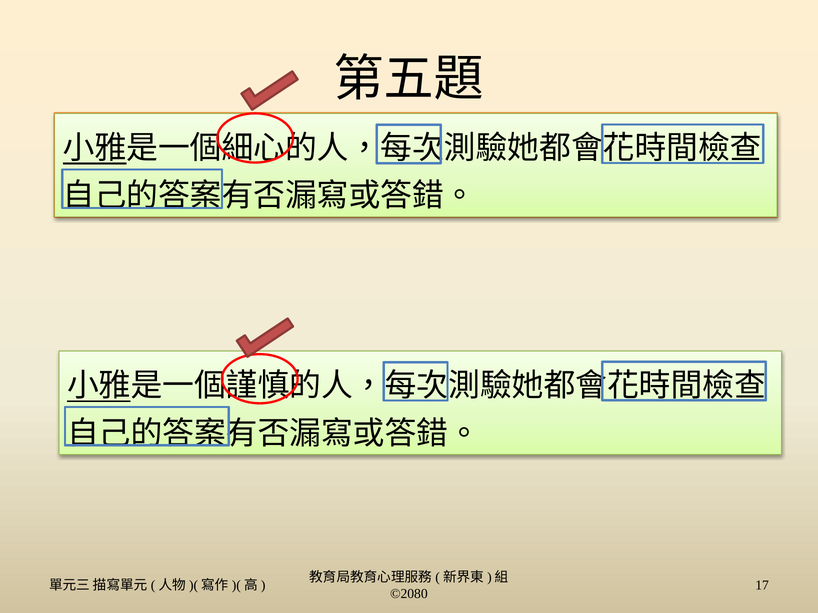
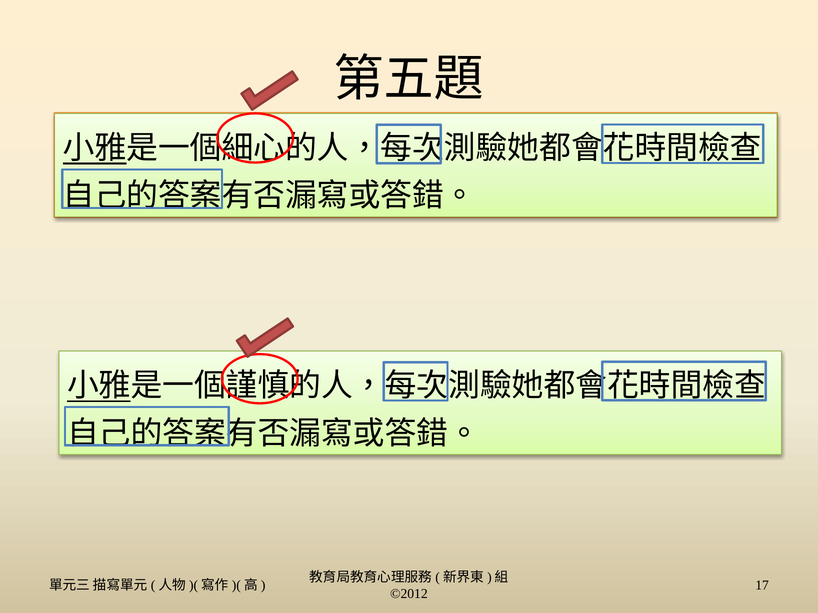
©2080: ©2080 -> ©2012
